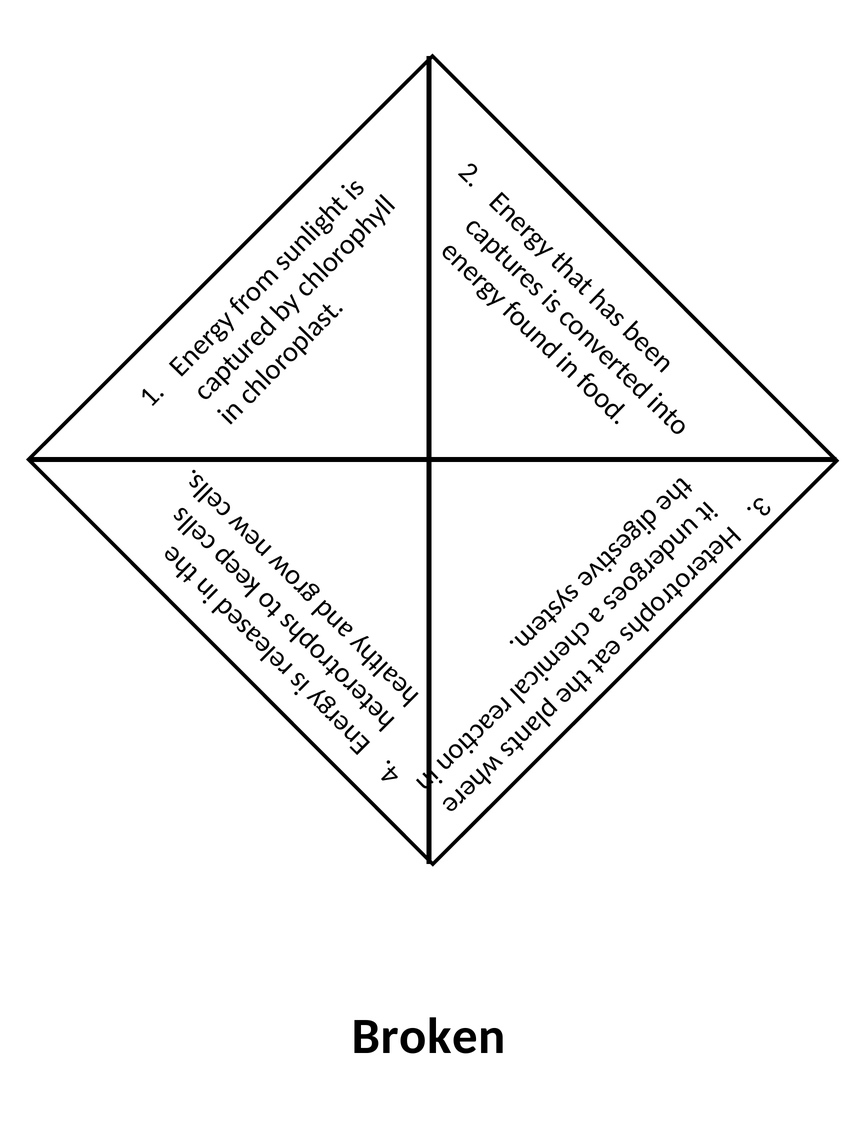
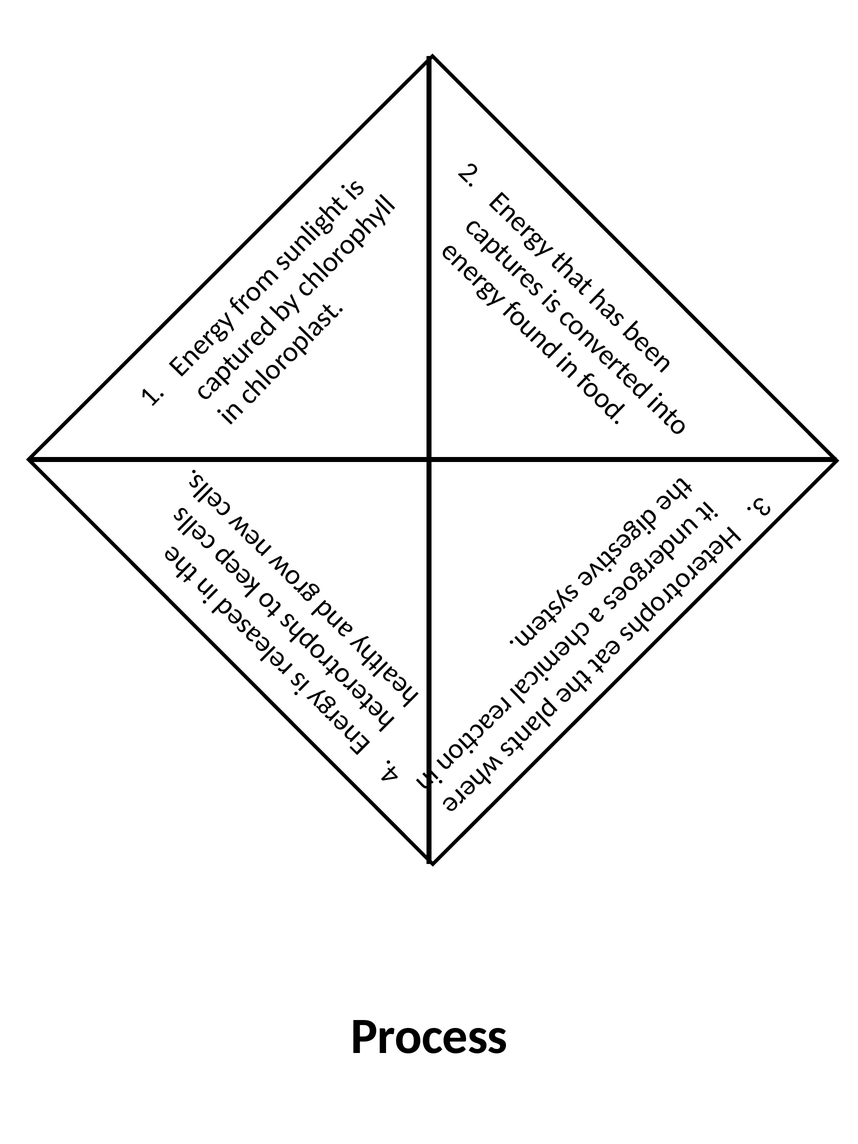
Broken: Broken -> Process
